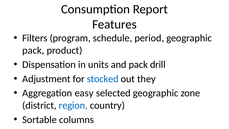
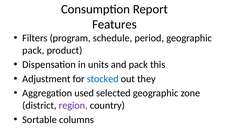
drill: drill -> this
easy: easy -> used
region colour: blue -> purple
